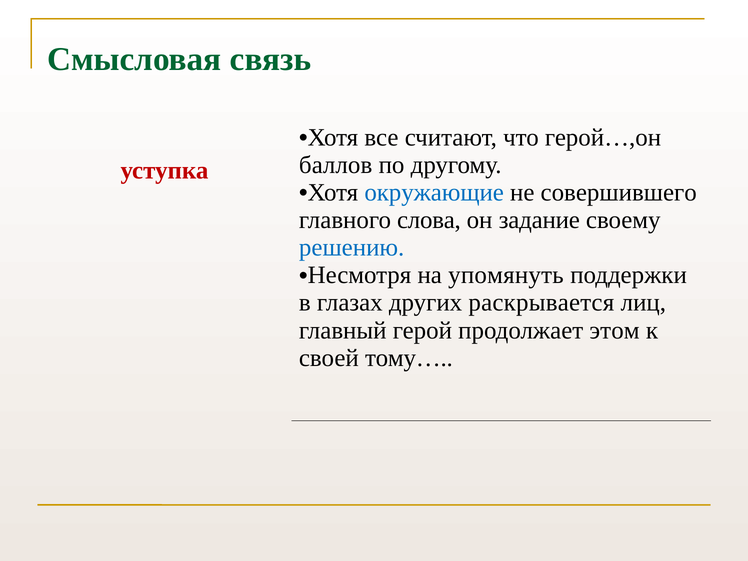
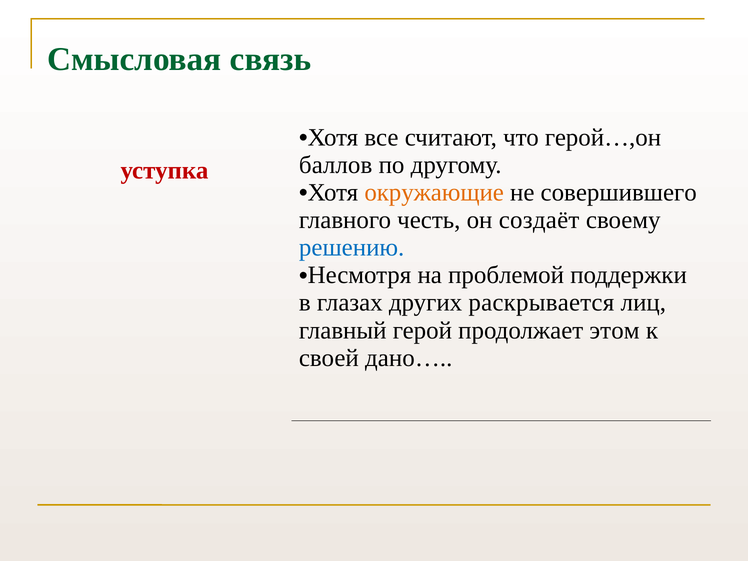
окружающие colour: blue -> orange
слова: слова -> честь
задание: задание -> создаёт
упомянуть: упомянуть -> проблемой
тому…: тому… -> дано…
